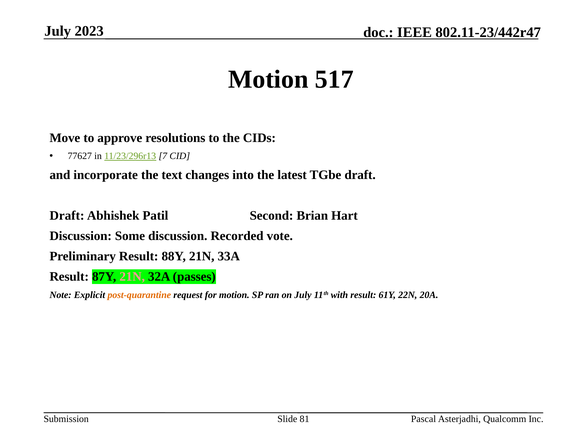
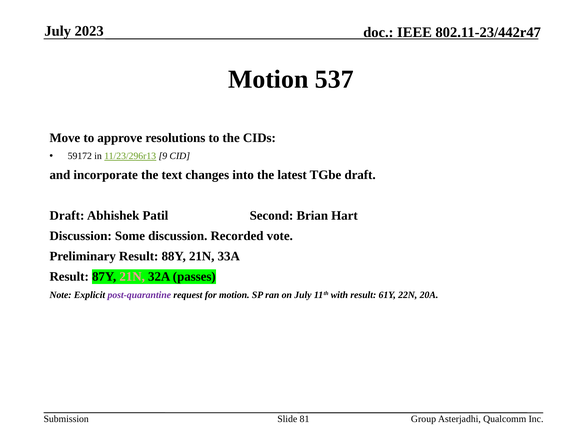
517: 517 -> 537
77627: 77627 -> 59172
7: 7 -> 9
post-quarantine colour: orange -> purple
Pascal: Pascal -> Group
